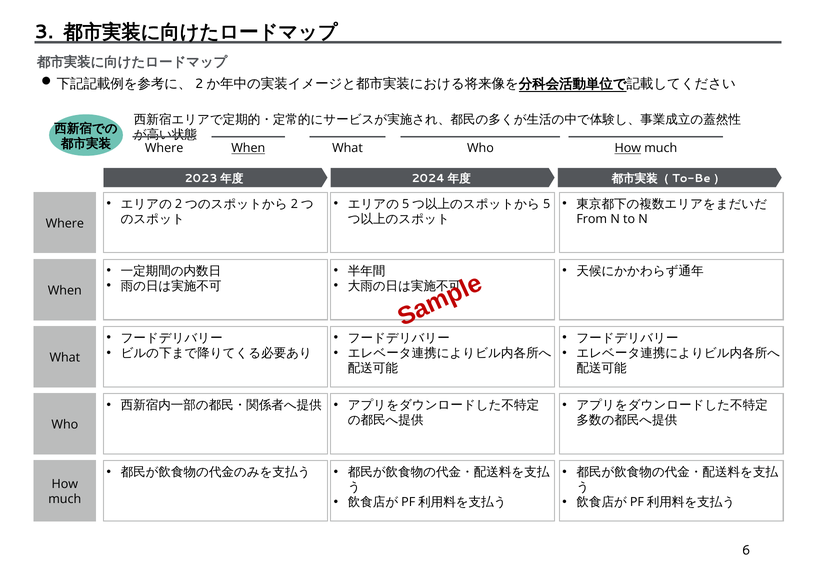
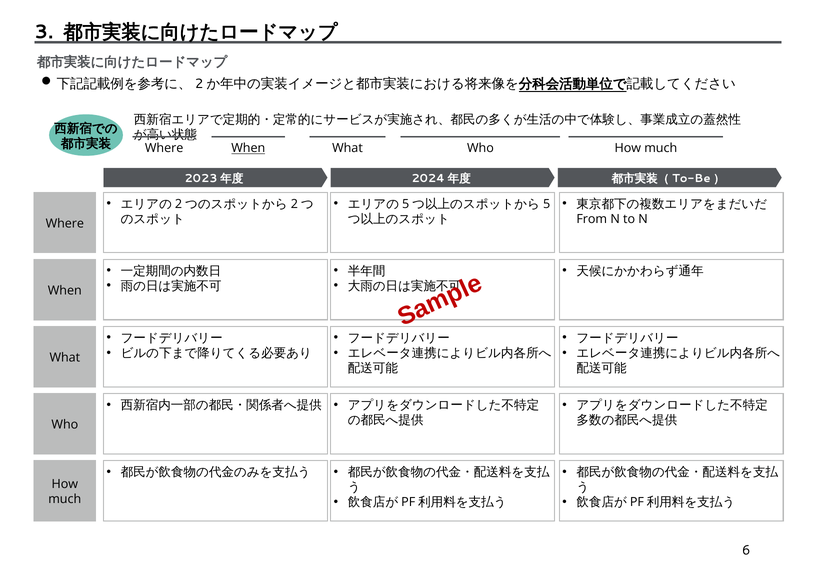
How at (628, 148) underline: present -> none
